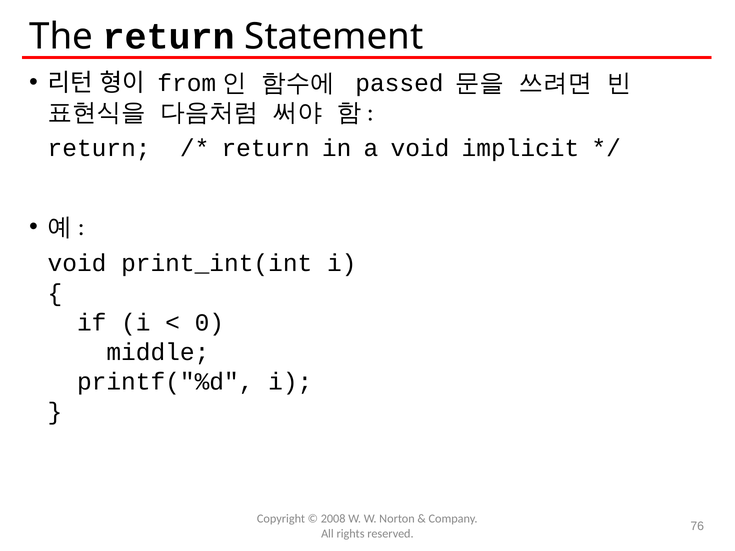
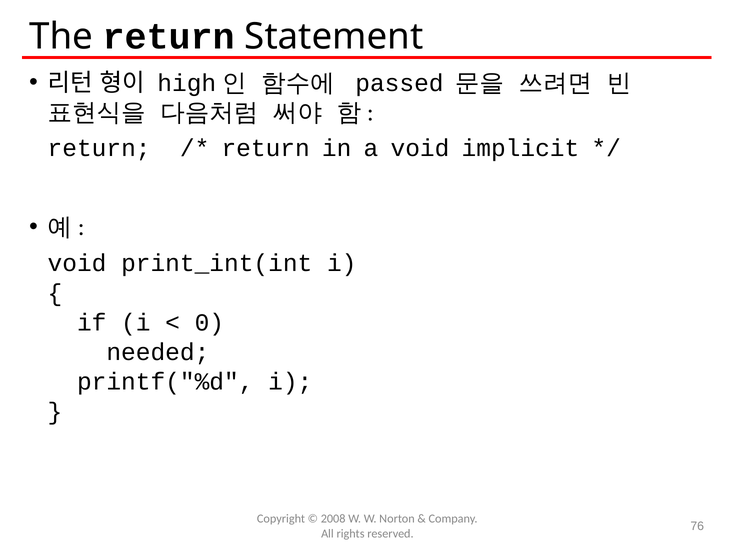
from: from -> high
middle: middle -> needed
